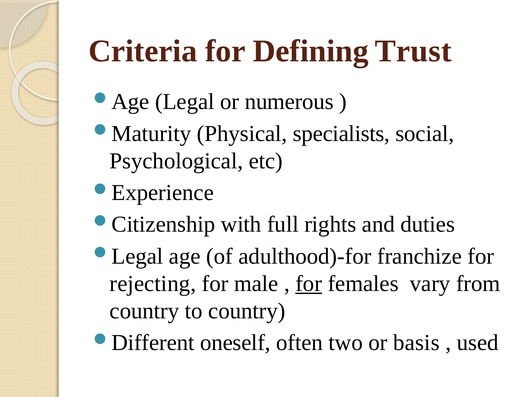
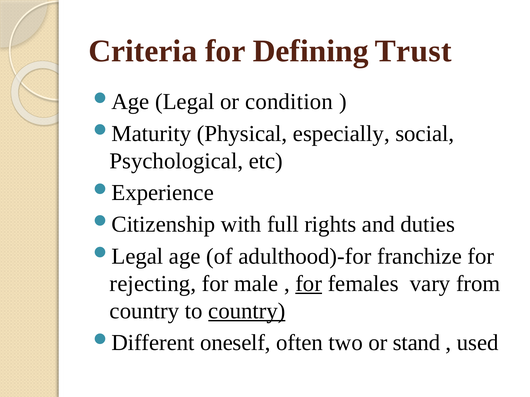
numerous: numerous -> condition
specialists: specialists -> especially
country at (247, 311) underline: none -> present
basis: basis -> stand
